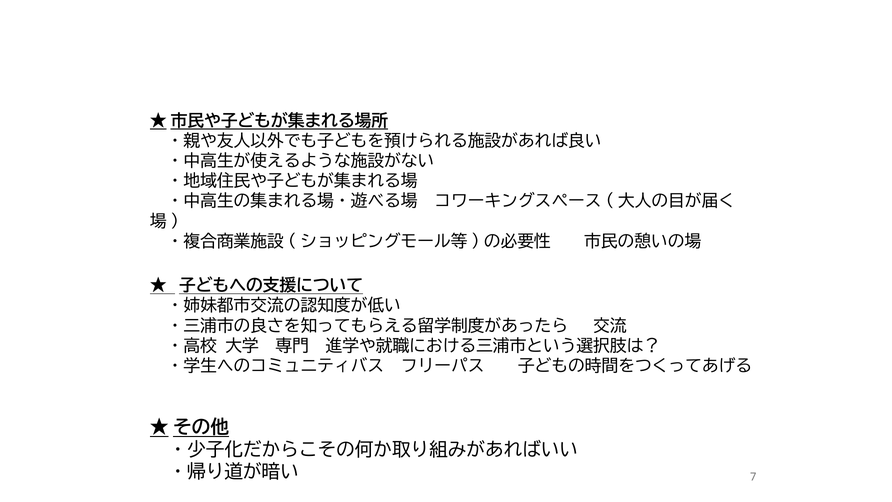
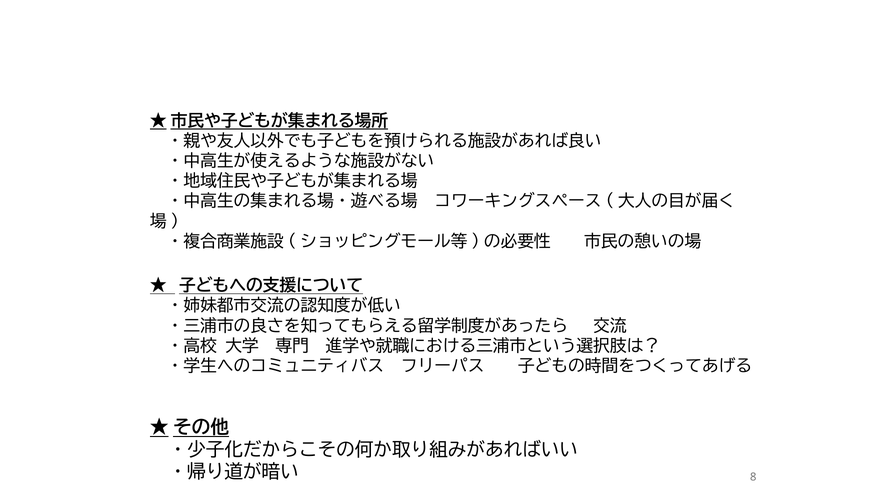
7: 7 -> 8
